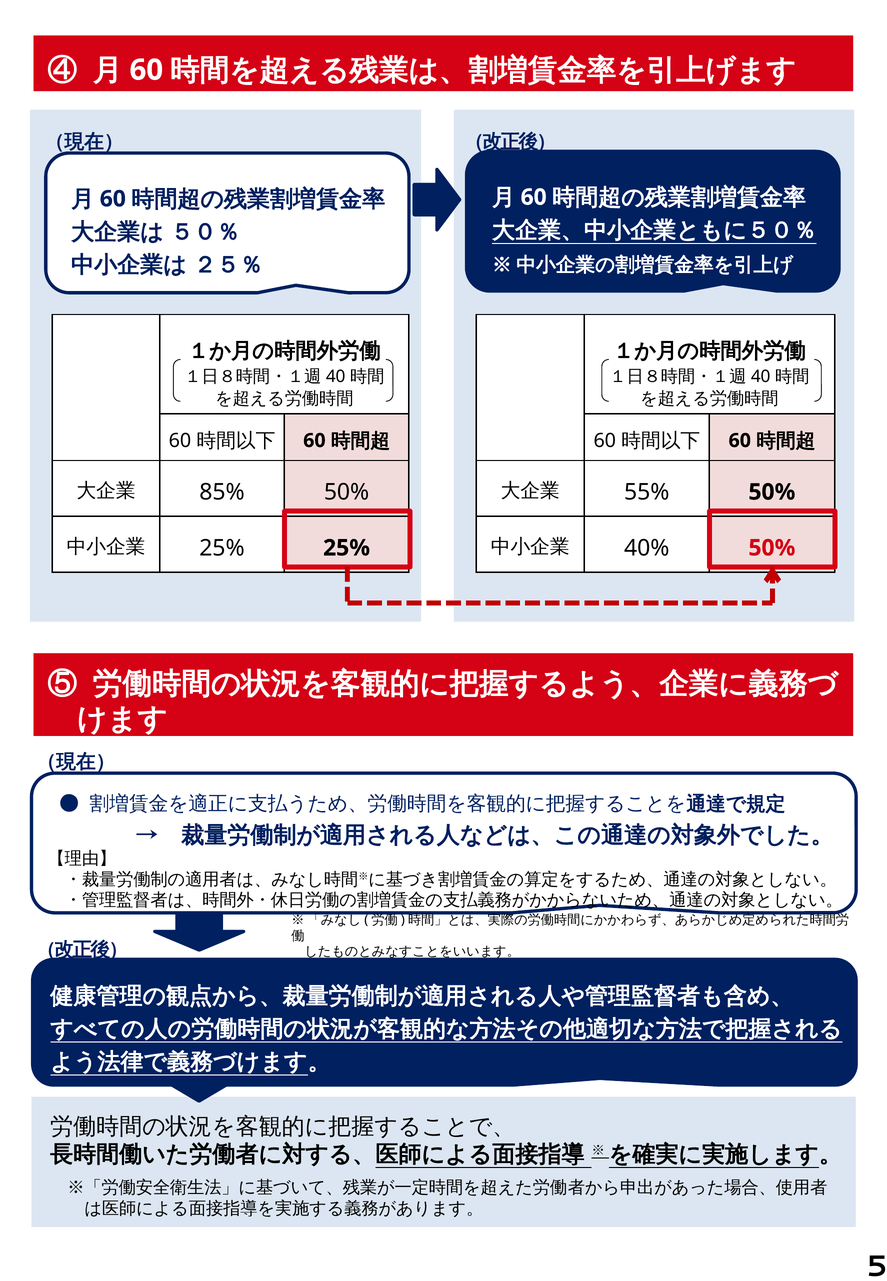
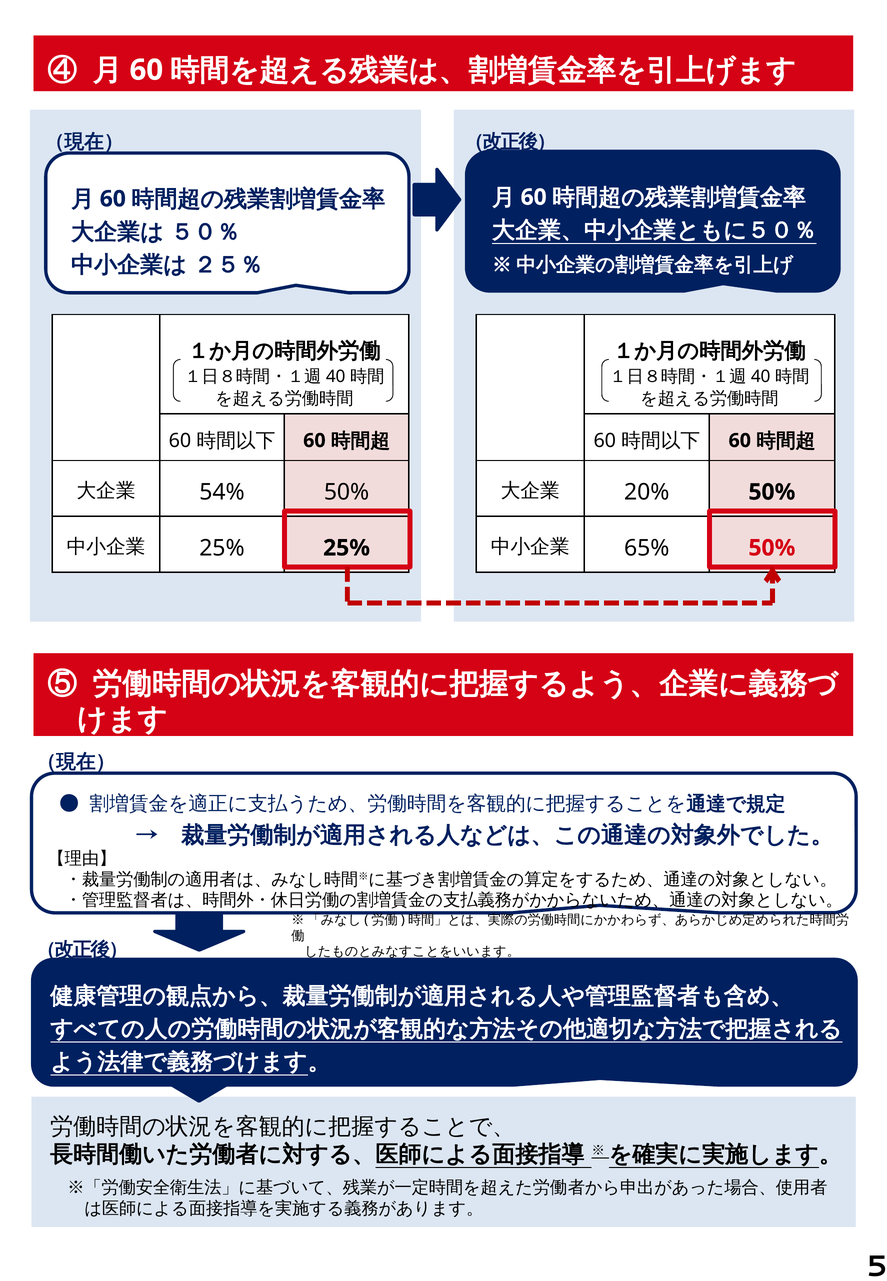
85%: 85% -> 54%
55%: 55% -> 20%
40%: 40% -> 65%
